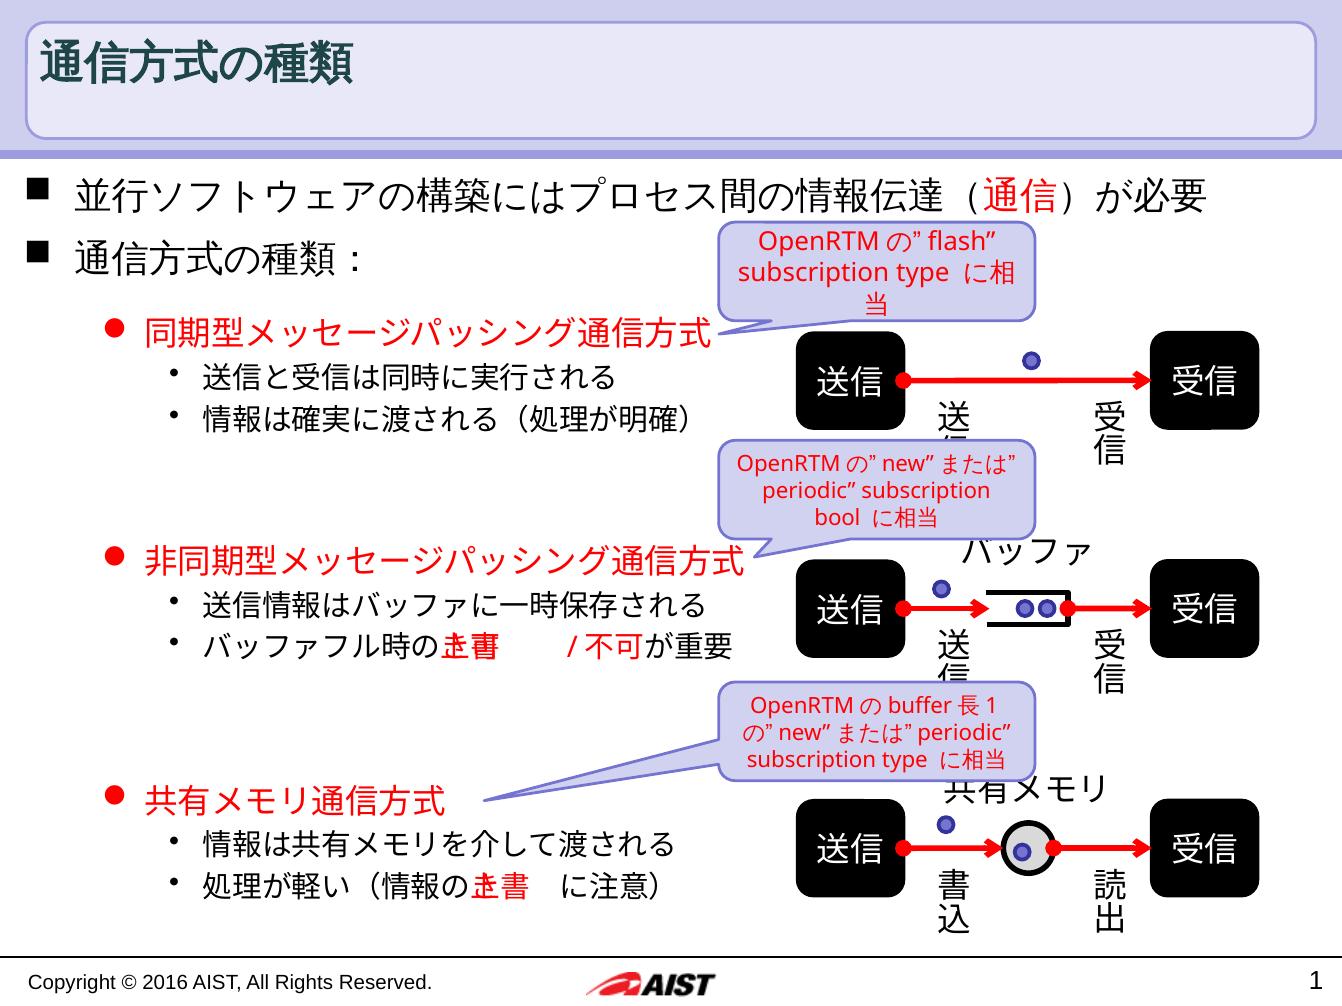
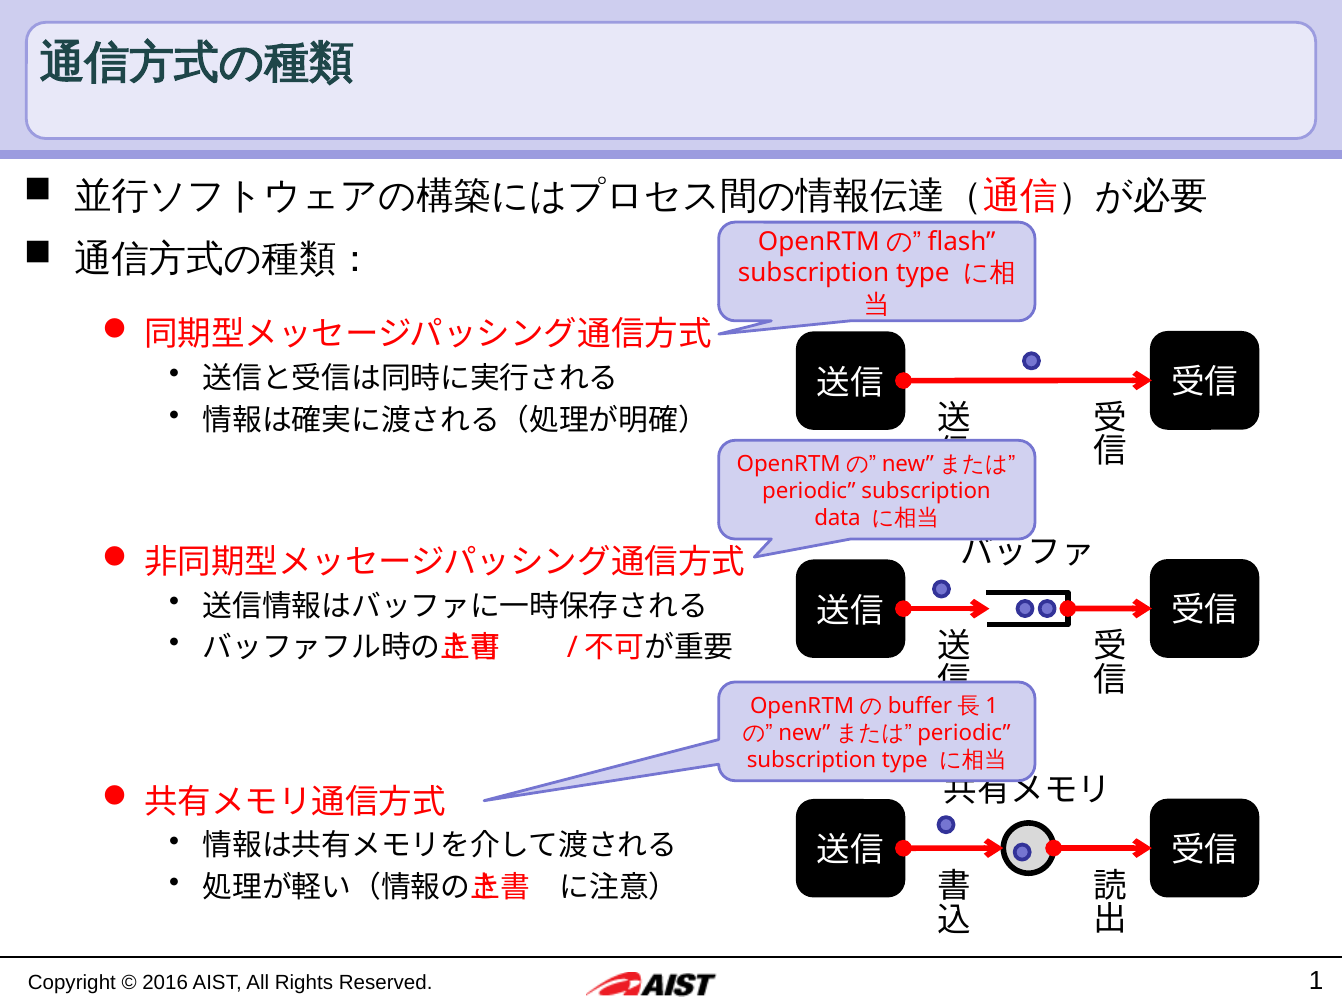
bool: bool -> data
